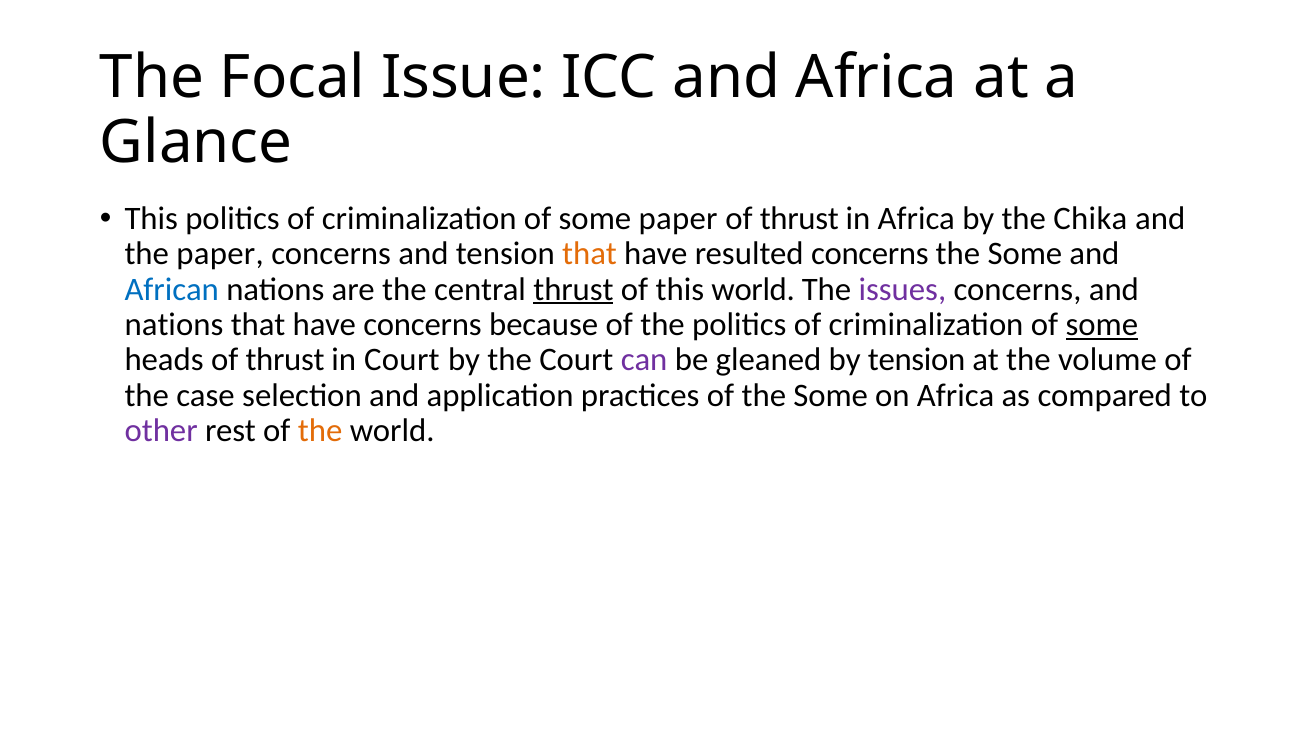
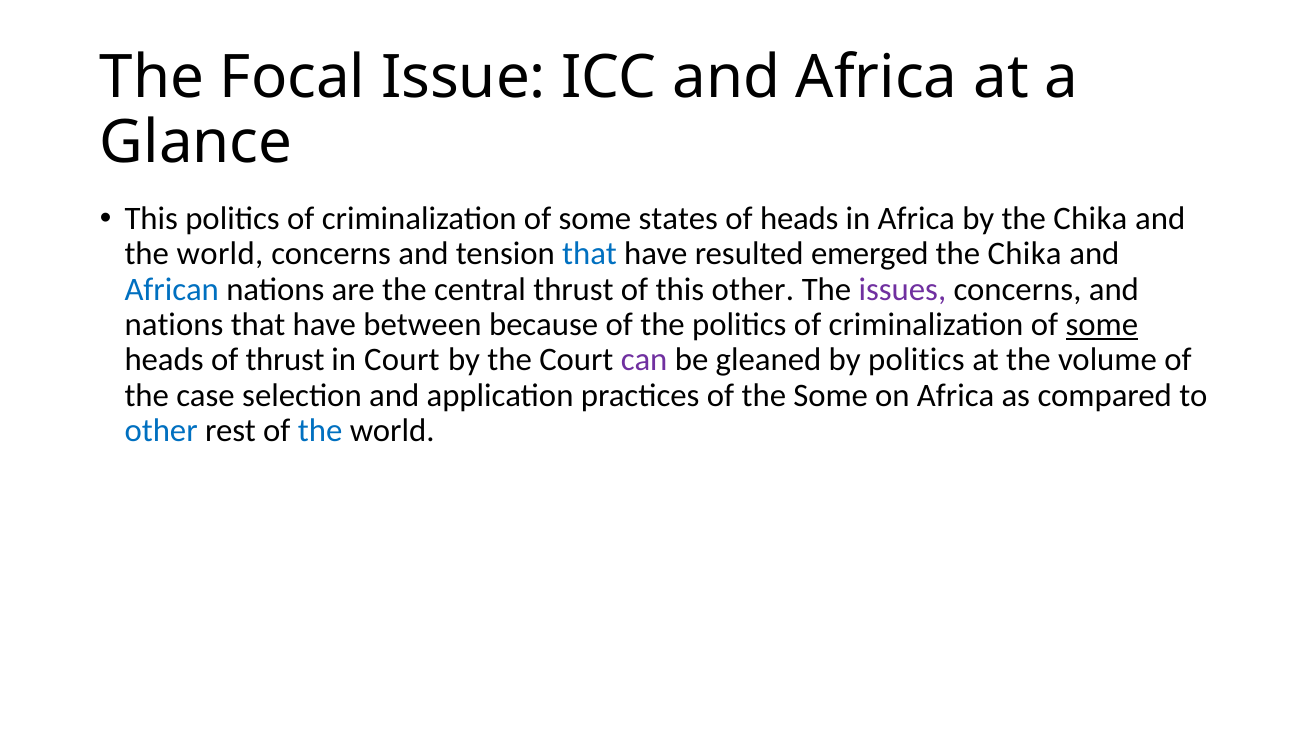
some paper: paper -> states
thrust at (799, 219): thrust -> heads
paper at (220, 254): paper -> world
that at (590, 254) colour: orange -> blue
resulted concerns: concerns -> emerged
Some at (1025, 254): Some -> Chika
thrust at (573, 289) underline: present -> none
this world: world -> other
have concerns: concerns -> between
by tension: tension -> politics
other at (161, 431) colour: purple -> blue
the at (320, 431) colour: orange -> blue
